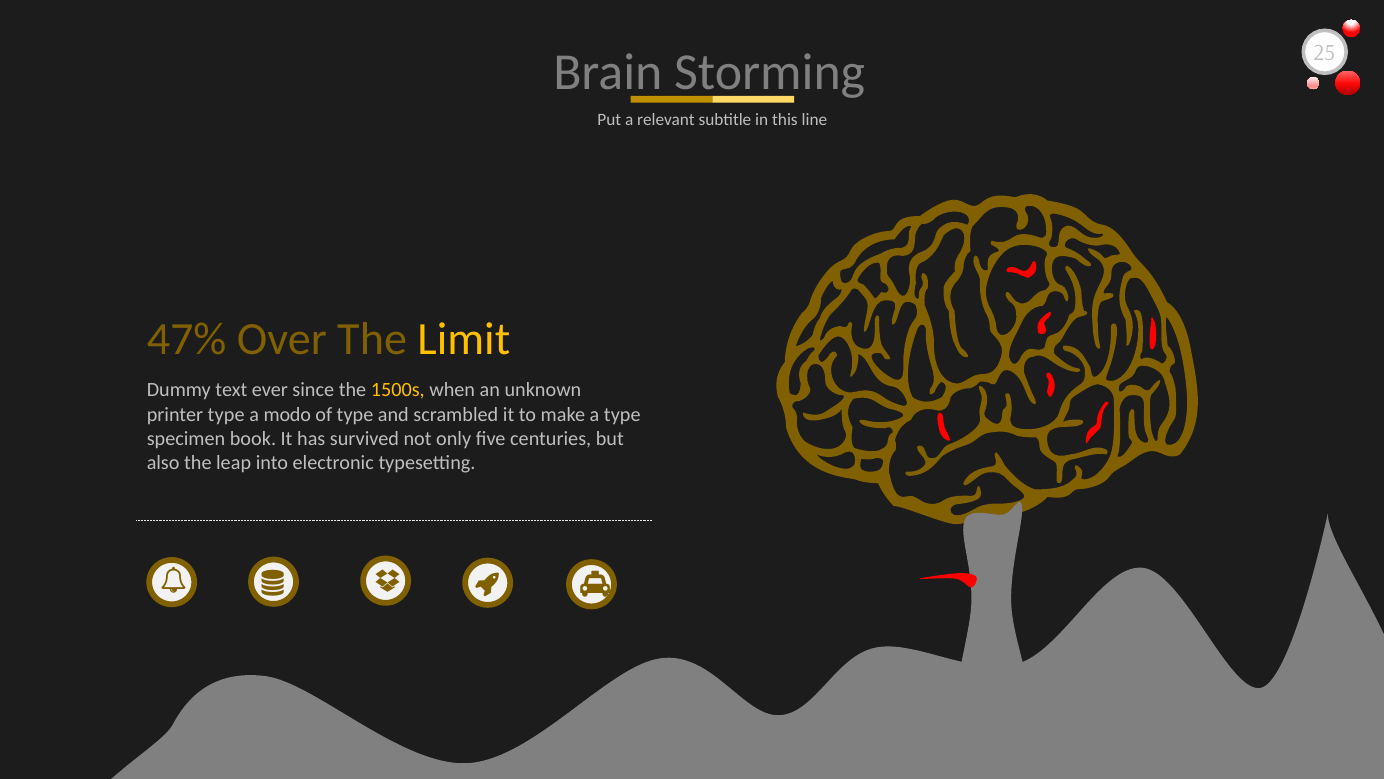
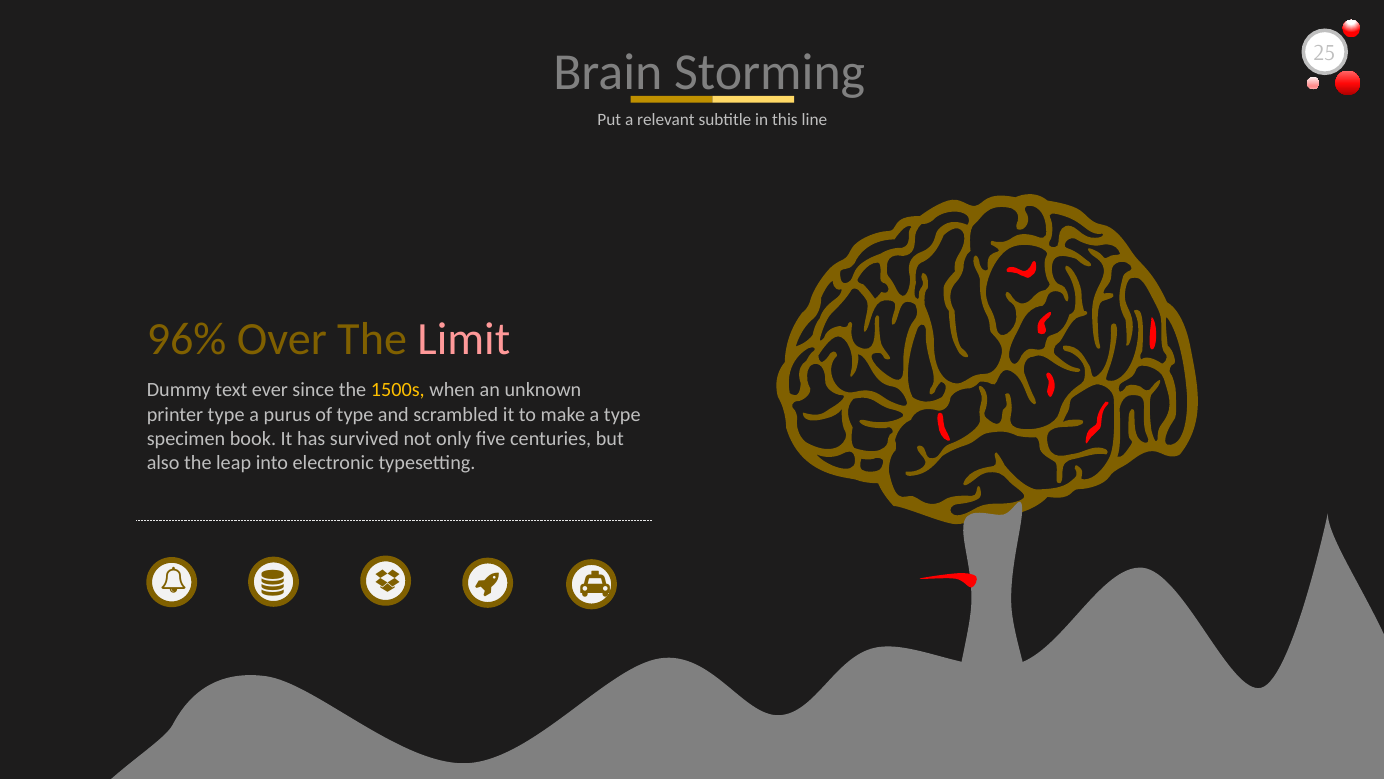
47%: 47% -> 96%
Limit colour: yellow -> pink
modo: modo -> purus
